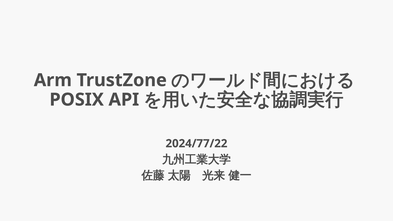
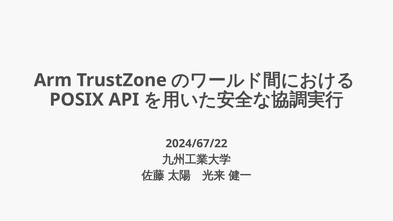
2024/77/22: 2024/77/22 -> 2024/67/22
